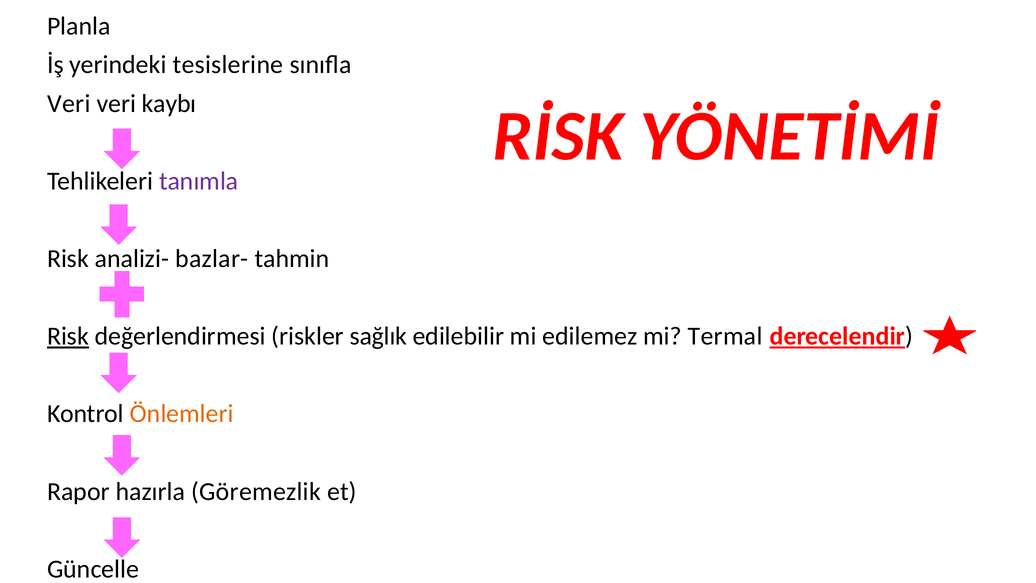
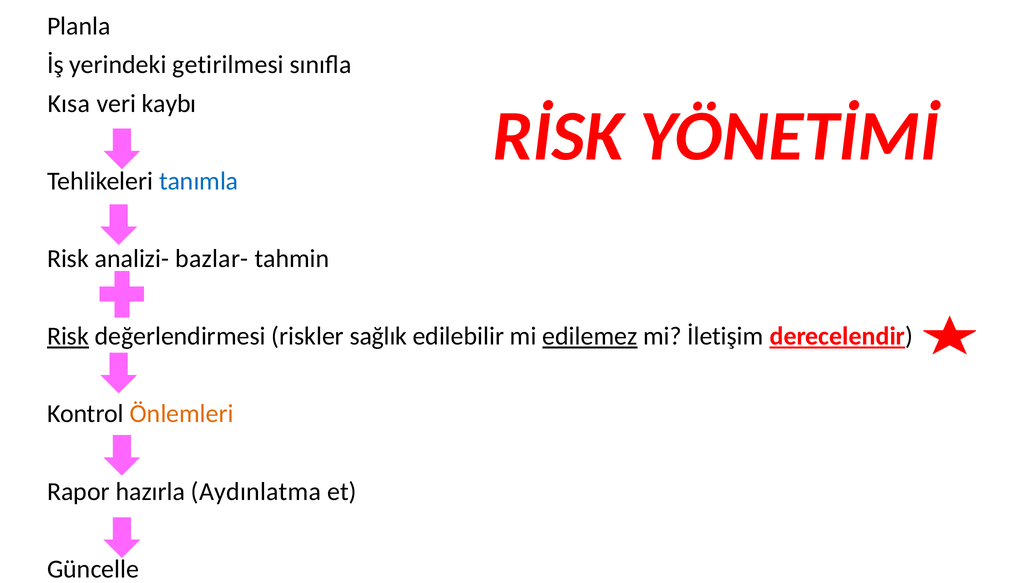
tesislerine: tesislerine -> getirilmesi
Veri at (69, 104): Veri -> Kısa
tanımla colour: purple -> blue
edilemez underline: none -> present
Termal: Termal -> İletişim
Göremezlik: Göremezlik -> Aydınlatma
